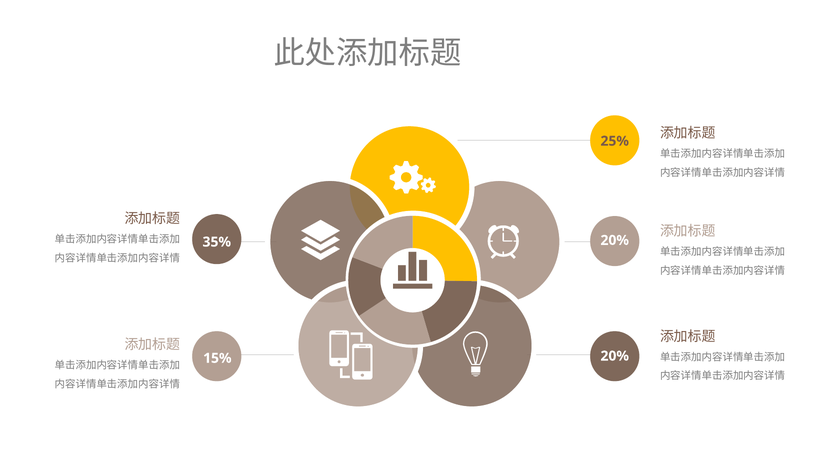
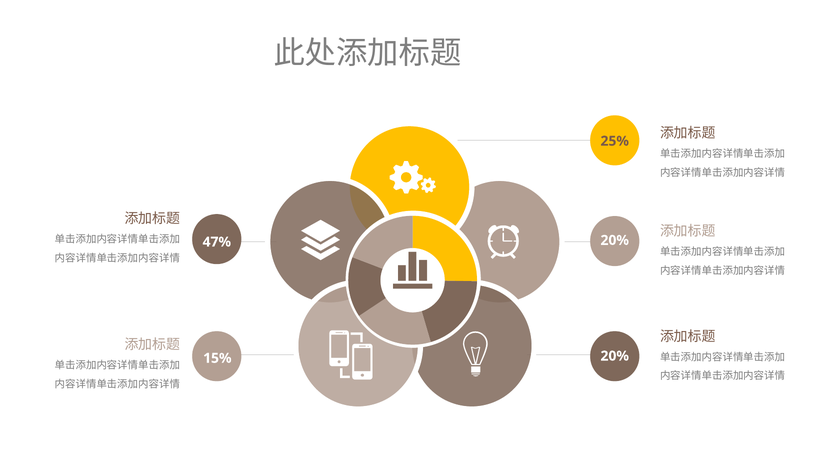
35%: 35% -> 47%
